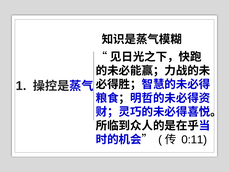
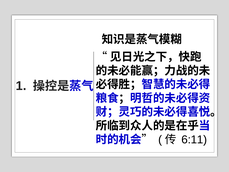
0:11: 0:11 -> 6:11
